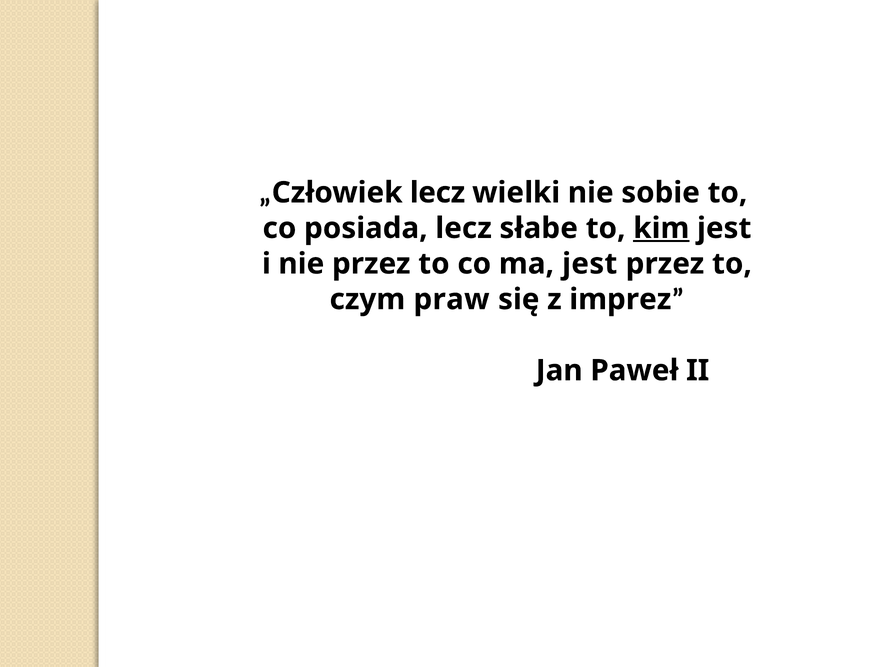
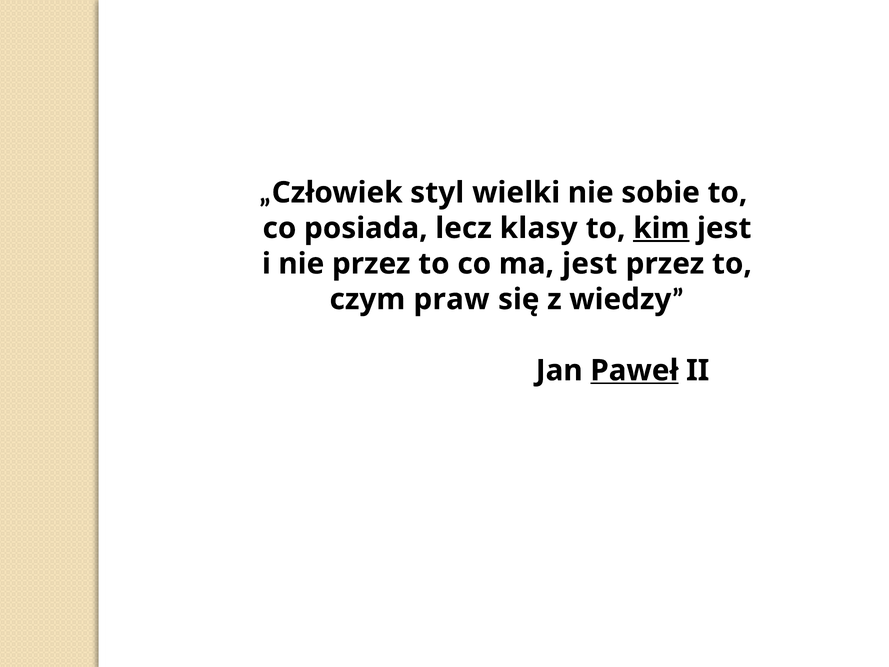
lecz at (437, 193): lecz -> styl
słabe: słabe -> klasy
imprez: imprez -> wiedzy
Paweł underline: none -> present
